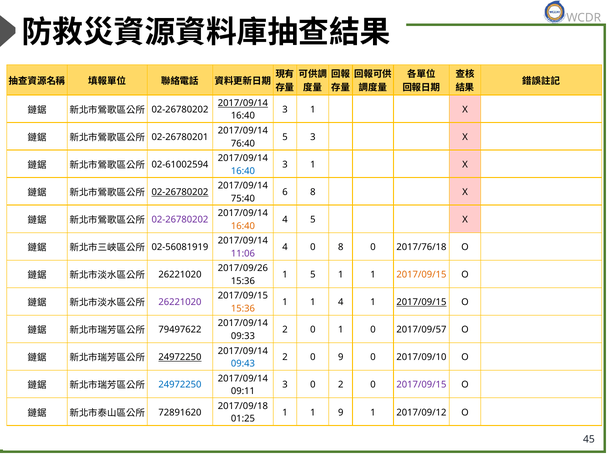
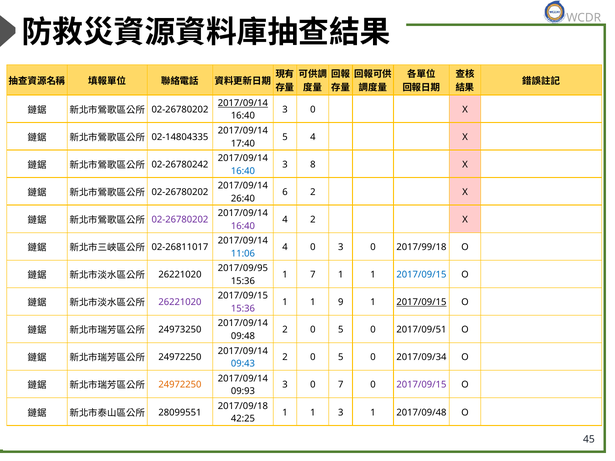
1 at (313, 110): 1 -> 0
02-26780201: 02-26780201 -> 02-14804335
5 3: 3 -> 4
76:40: 76:40 -> 17:40
02-61002594: 02-61002594 -> 02-26780242
1 at (313, 165): 1 -> 8
02-26780202 at (180, 192) underline: present -> none
6 8: 8 -> 2
75:40: 75:40 -> 26:40
4 5: 5 -> 2
16:40 at (243, 226) colour: orange -> purple
02-56081919: 02-56081919 -> 02-26811017
0 8: 8 -> 3
2017/76/18: 2017/76/18 -> 2017/99/18
11:06 colour: purple -> blue
2017/09/26: 2017/09/26 -> 2017/09/95
1 5: 5 -> 7
2017/09/15 at (421, 275) colour: orange -> blue
1 4: 4 -> 9
15:36 at (243, 309) colour: orange -> purple
79497622: 79497622 -> 24973250
1 at (341, 330): 1 -> 5
2017/09/57: 2017/09/57 -> 2017/09/51
09:33: 09:33 -> 09:48
24972250 at (180, 358) underline: present -> none
9 at (341, 358): 9 -> 5
2017/09/10: 2017/09/10 -> 2017/09/34
24972250 at (180, 385) colour: blue -> orange
0 2: 2 -> 7
09:11: 09:11 -> 09:93
72891620: 72891620 -> 28099551
1 9: 9 -> 3
2017/09/12: 2017/09/12 -> 2017/09/48
01:25: 01:25 -> 42:25
